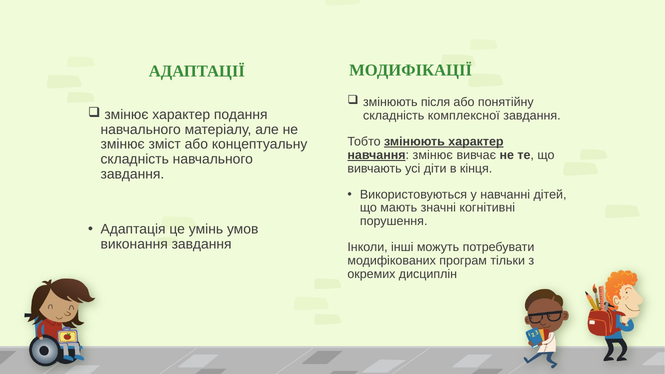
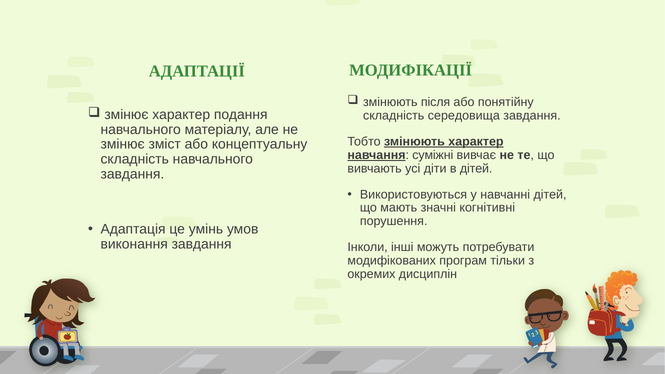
комплексної: комплексної -> середовища
навчання змінює: змінює -> суміжні
в кінця: кінця -> дітей
